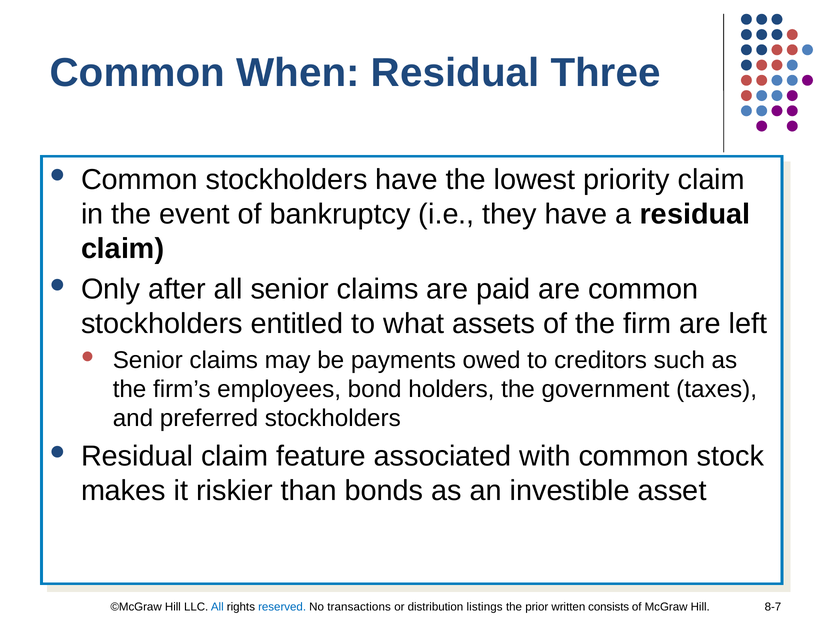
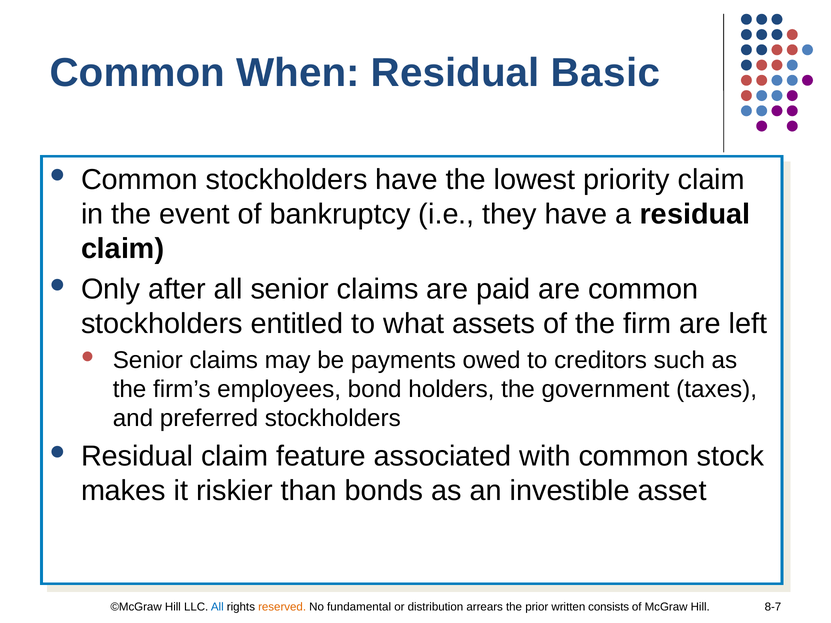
Three: Three -> Basic
reserved colour: blue -> orange
transactions: transactions -> fundamental
listings: listings -> arrears
